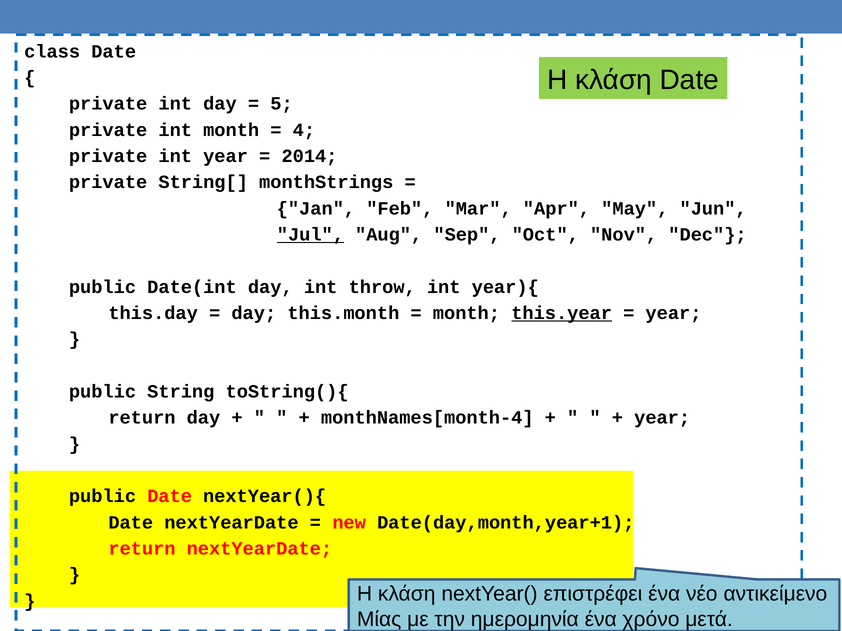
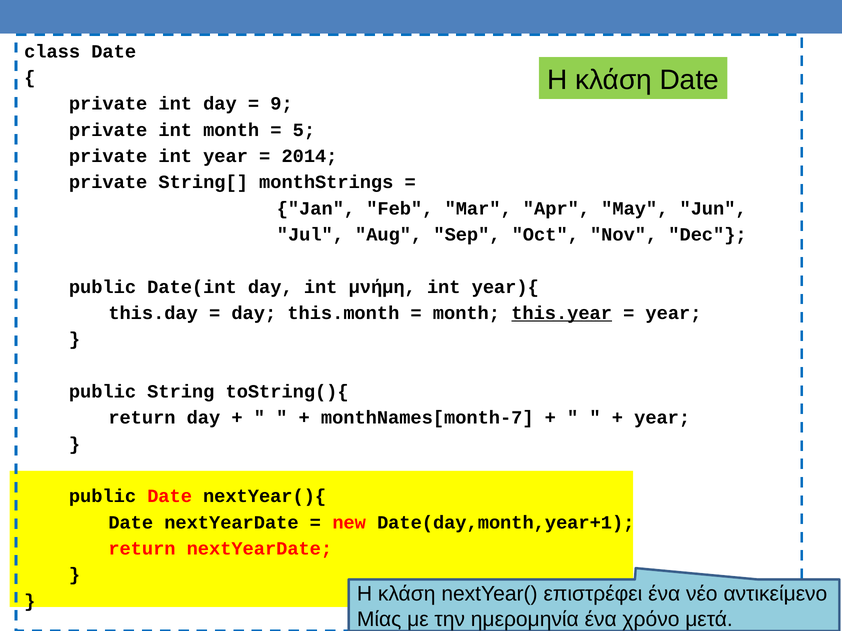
5: 5 -> 9
4: 4 -> 5
Jul underline: present -> none
throw: throw -> μνήμη
monthNames[month-4: monthNames[month-4 -> monthNames[month-7
